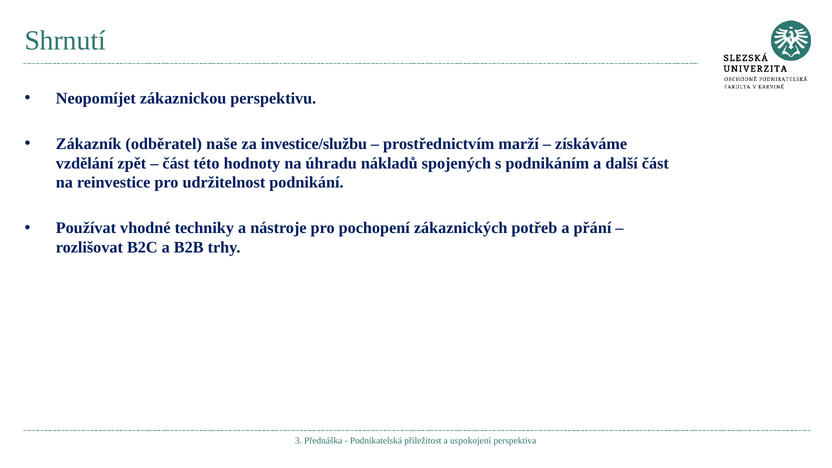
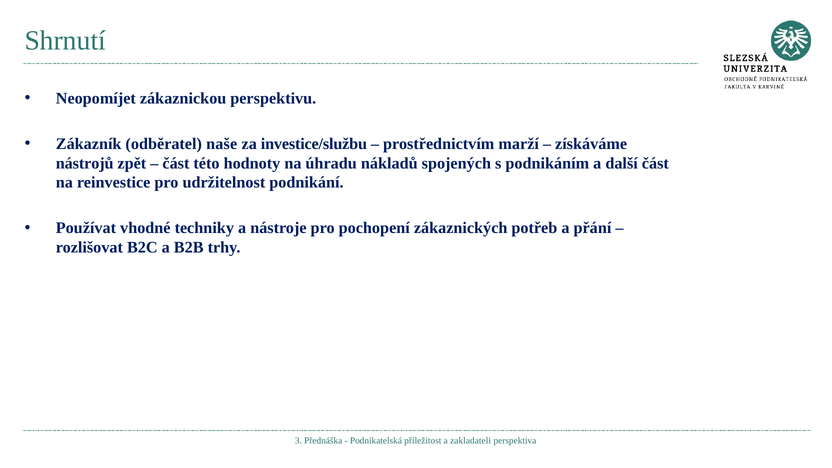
vzdělání: vzdělání -> nástrojů
uspokojení: uspokojení -> zakladateli
